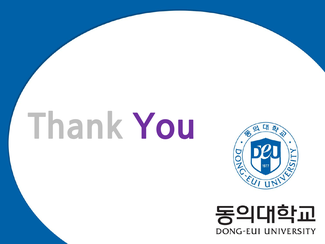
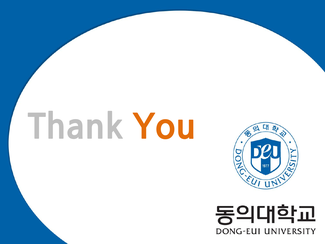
You colour: purple -> orange
